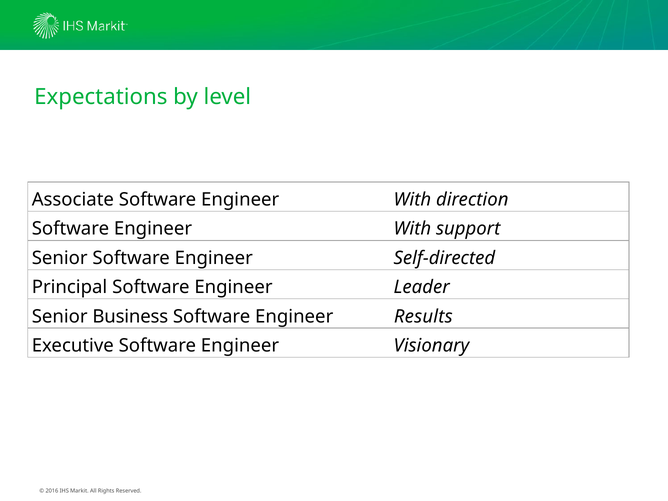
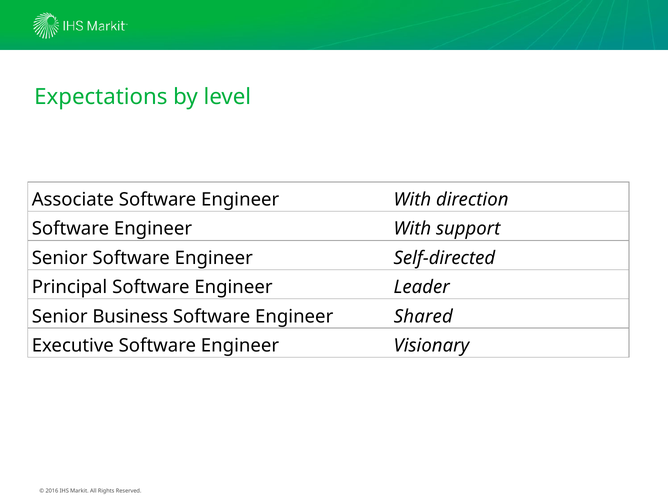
Results: Results -> Shared
